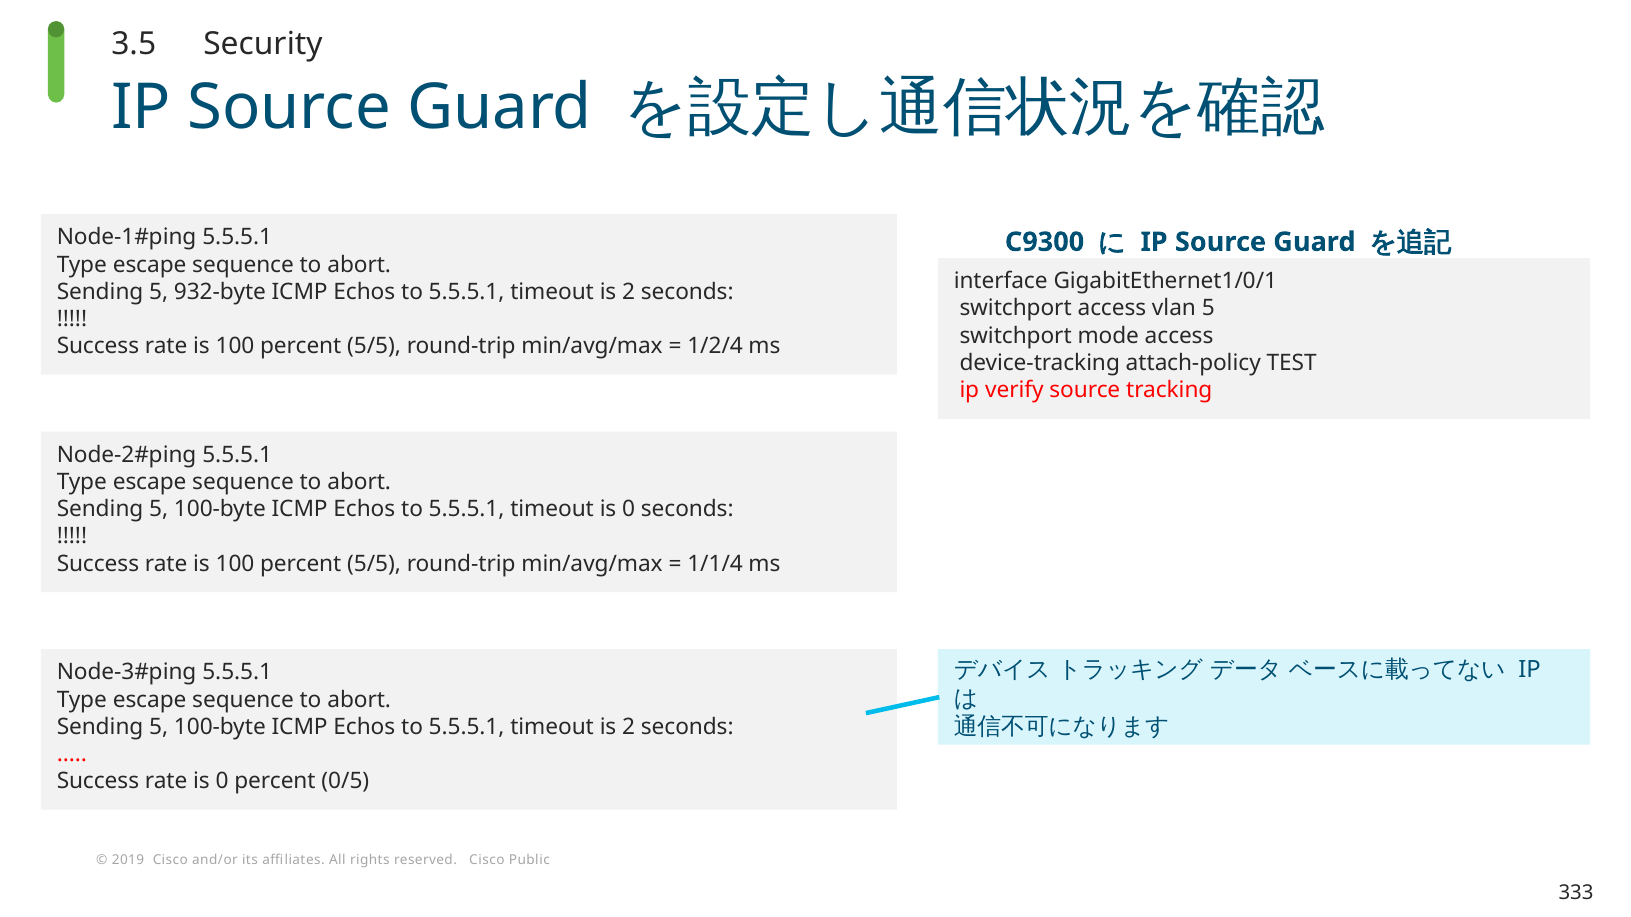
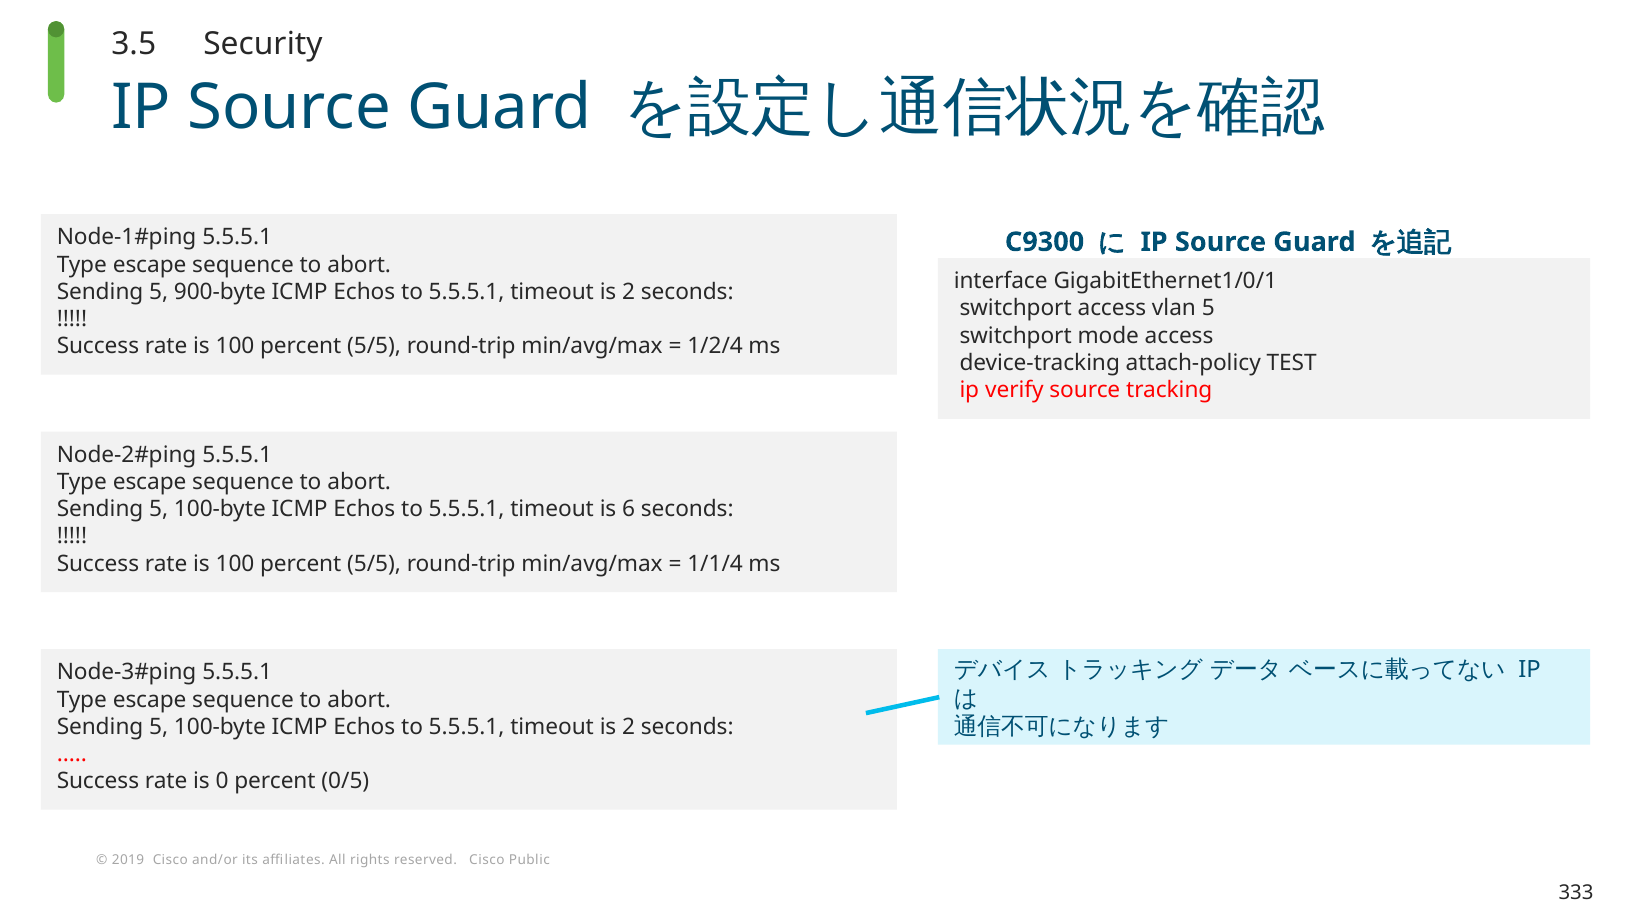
932-byte: 932-byte -> 900-byte
timeout is 0: 0 -> 6
